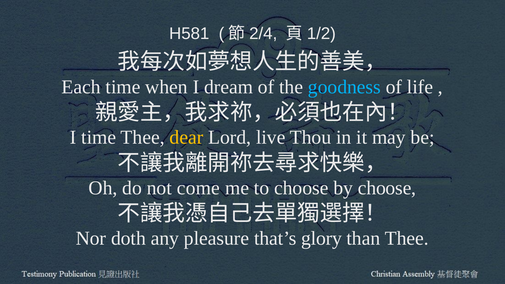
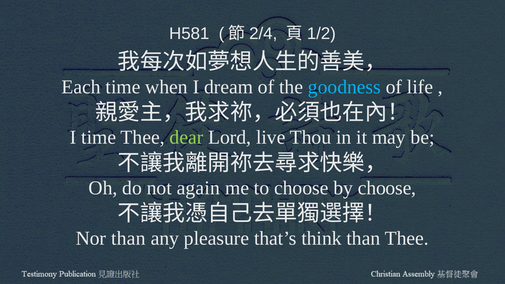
dear colour: yellow -> light green
come: come -> again
Nor doth: doth -> than
glory: glory -> think
